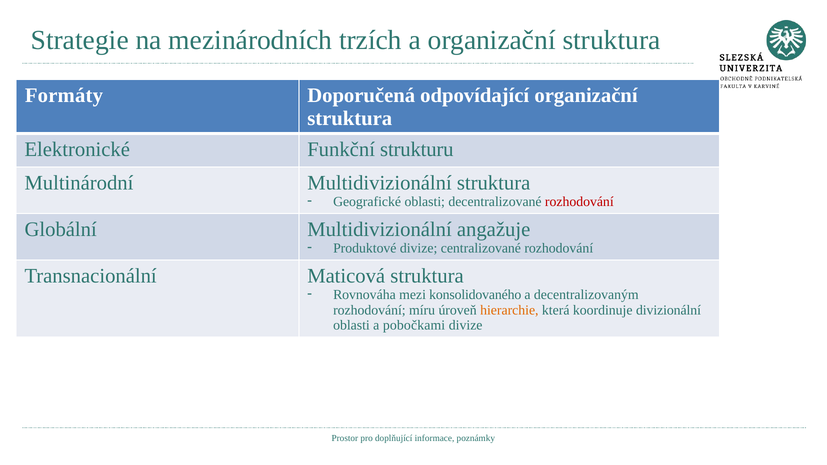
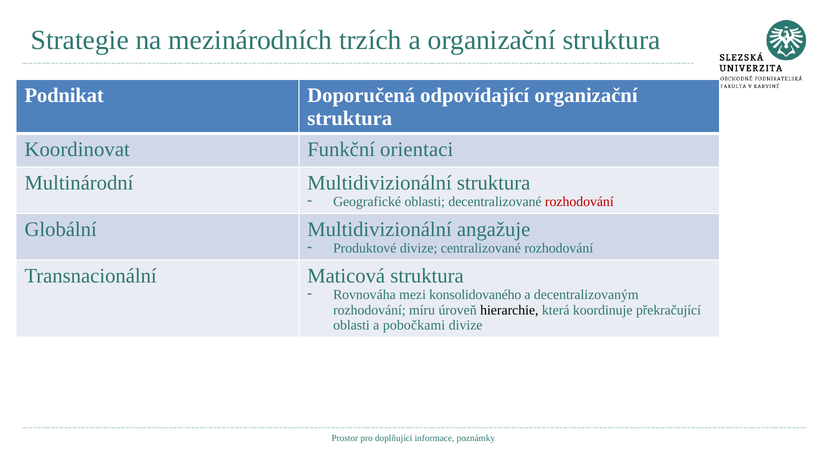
Formáty: Formáty -> Podnikat
Elektronické: Elektronické -> Koordinovat
strukturu: strukturu -> orientaci
hierarchie colour: orange -> black
divizionální: divizionální -> překračující
